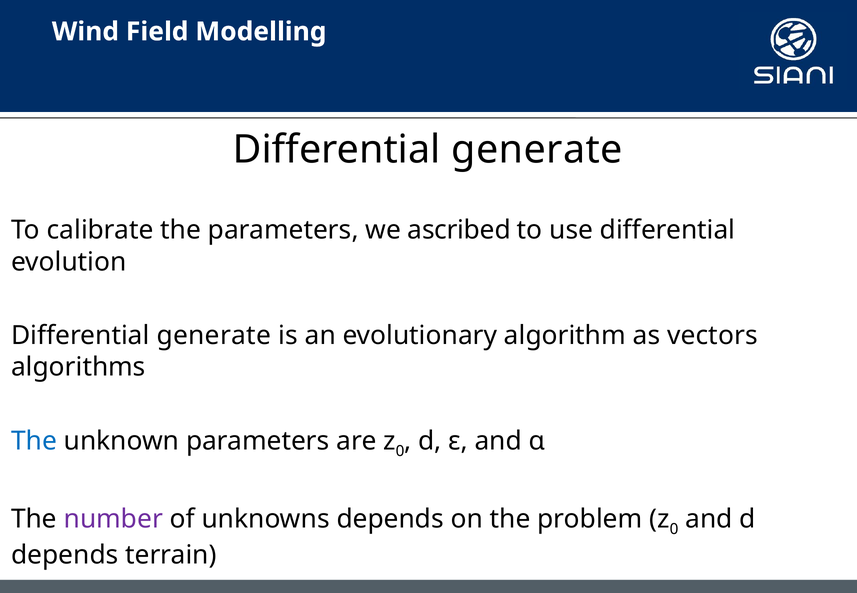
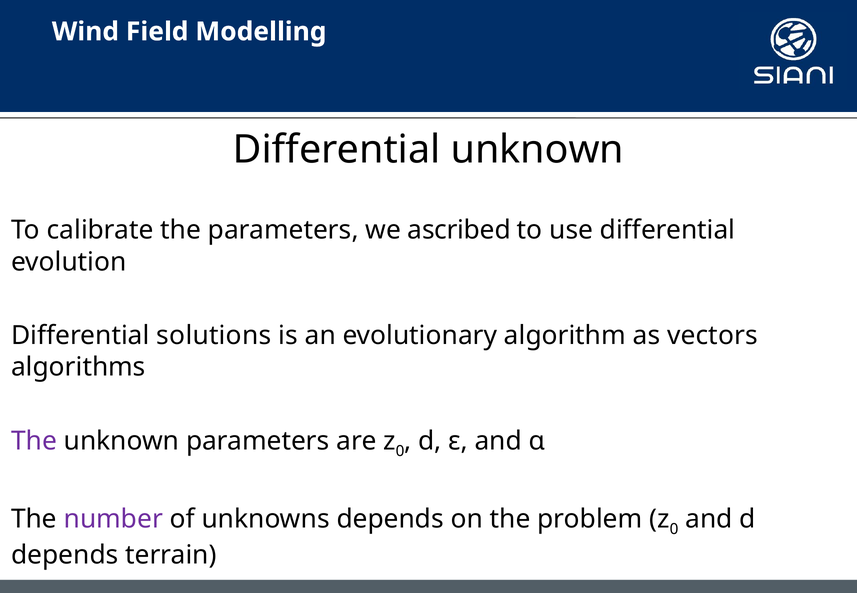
generate at (537, 150): generate -> unknown
generate at (214, 336): generate -> solutions
The at (34, 441) colour: blue -> purple
